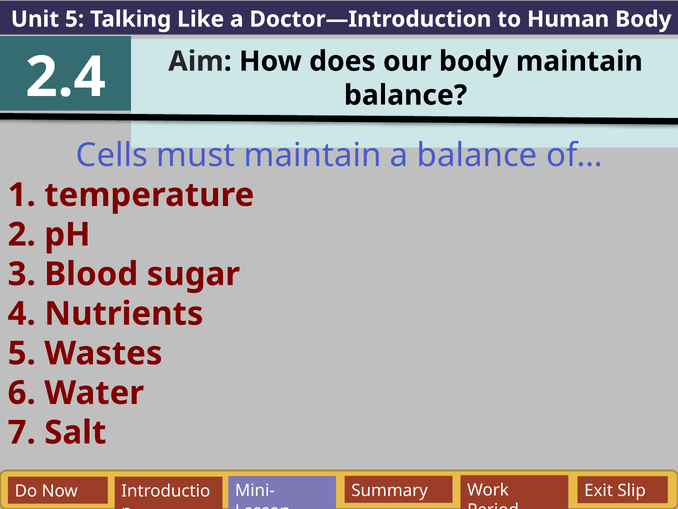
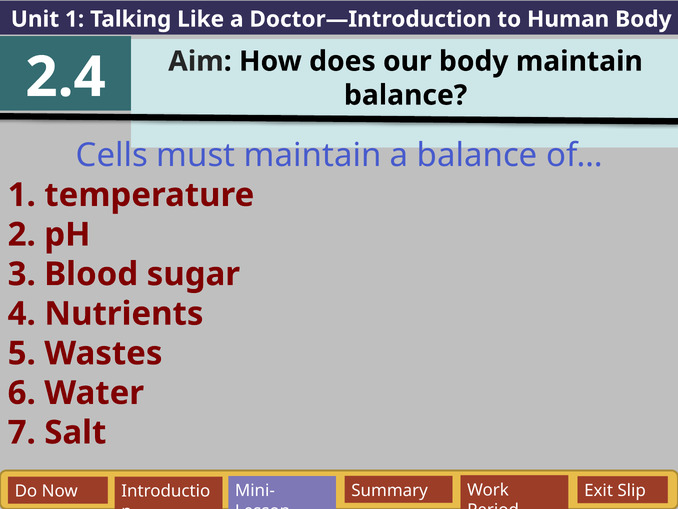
Unit 5: 5 -> 1
